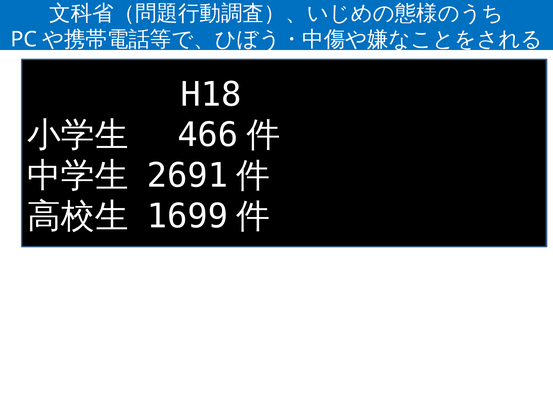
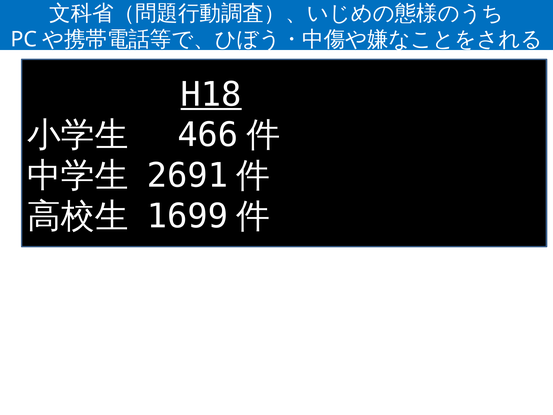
H18 underline: none -> present
